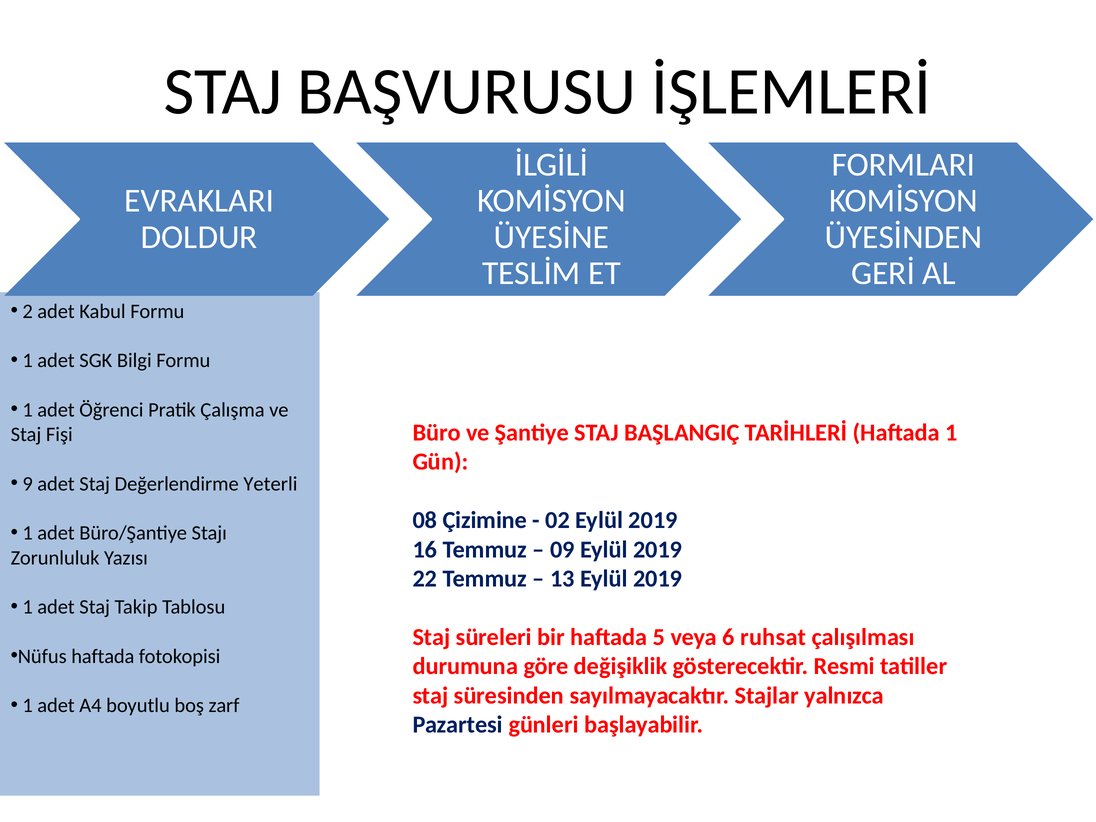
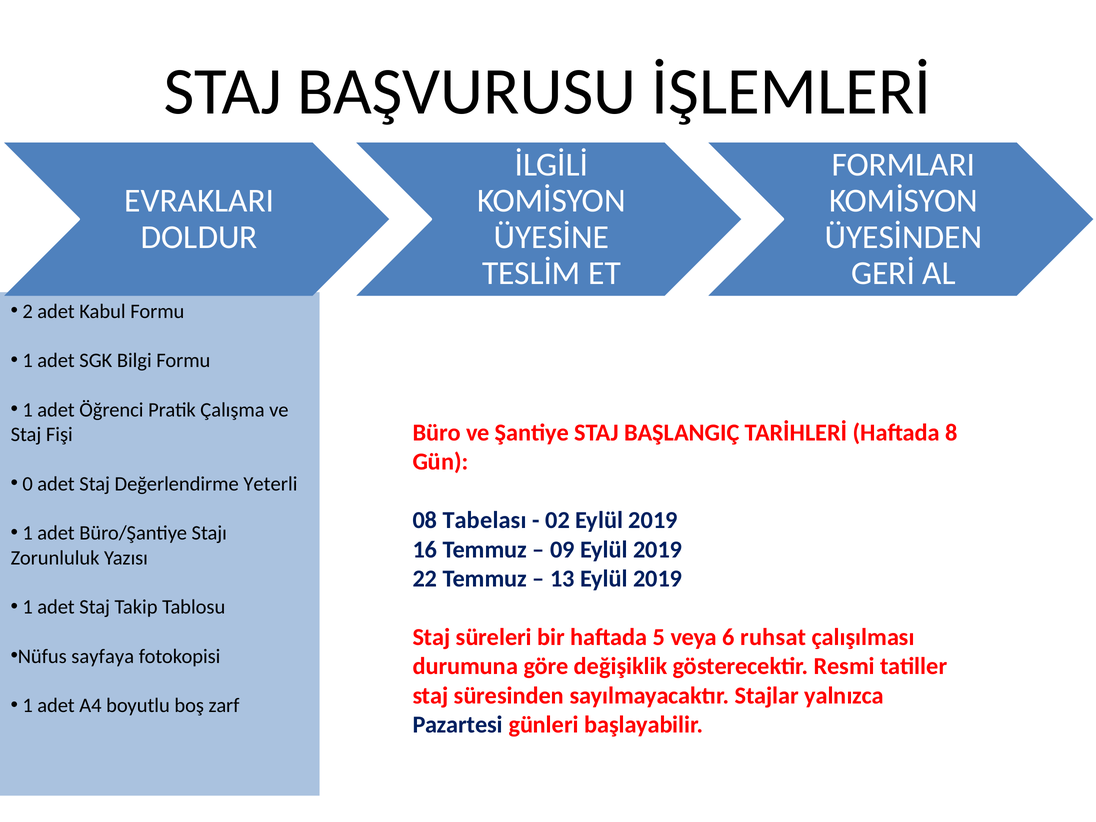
Haftada 1: 1 -> 8
9: 9 -> 0
Çizimine: Çizimine -> Tabelası
Nüfus haftada: haftada -> sayfaya
